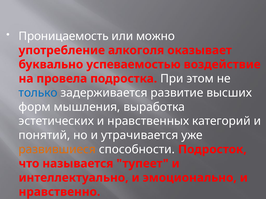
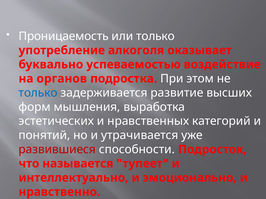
или можно: можно -> только
провела: провела -> органов
развившиеся colour: orange -> red
